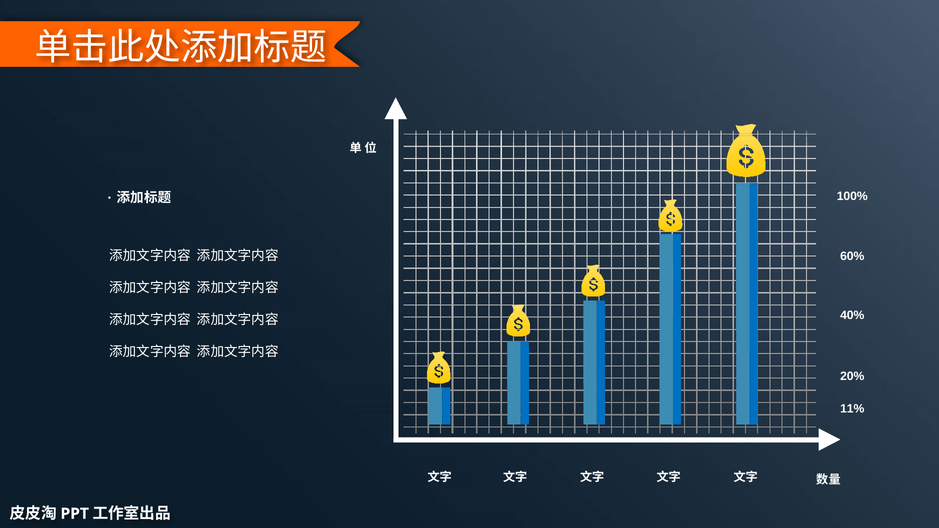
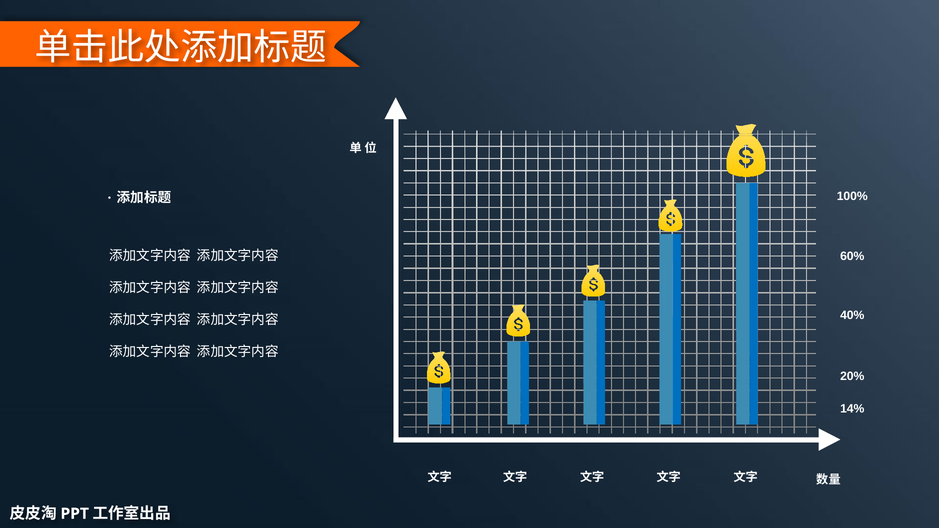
11%: 11% -> 14%
